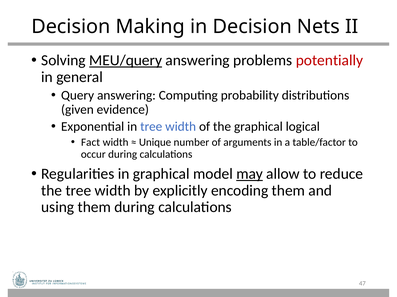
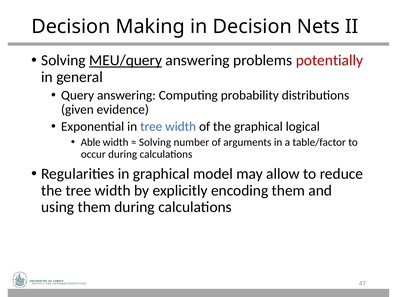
Fact: Fact -> Able
Unique at (155, 143): Unique -> Solving
may underline: present -> none
